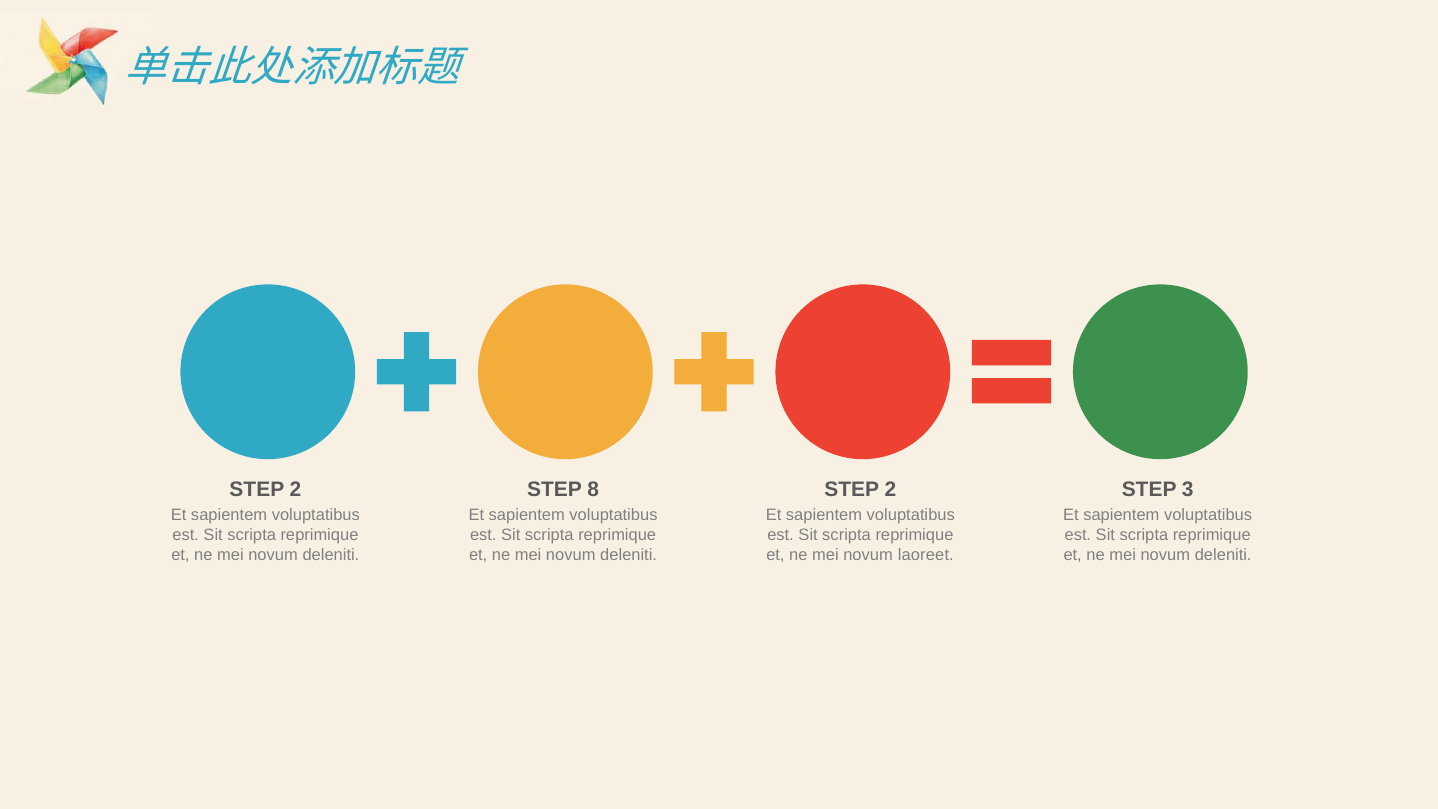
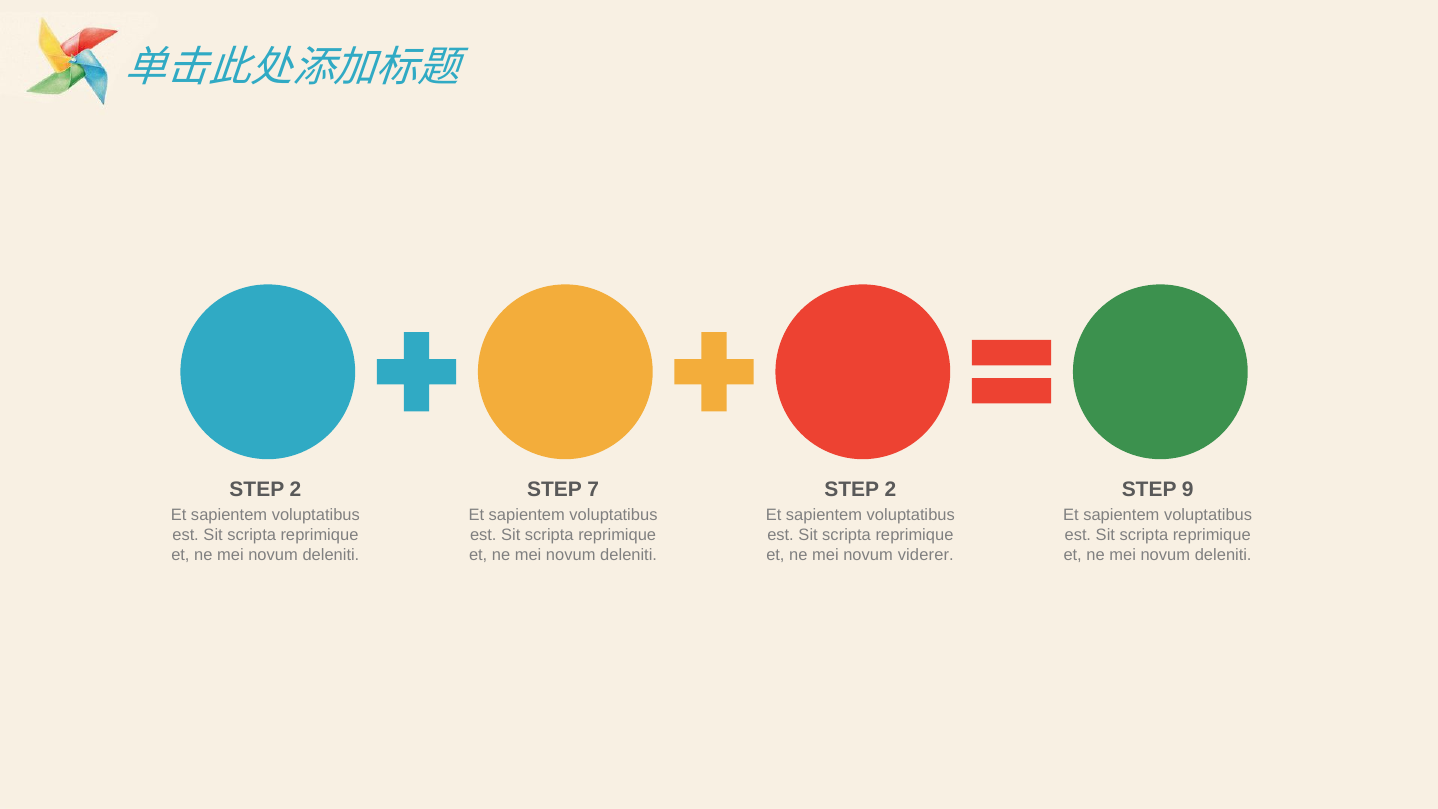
8: 8 -> 7
3: 3 -> 9
laoreet: laoreet -> viderer
